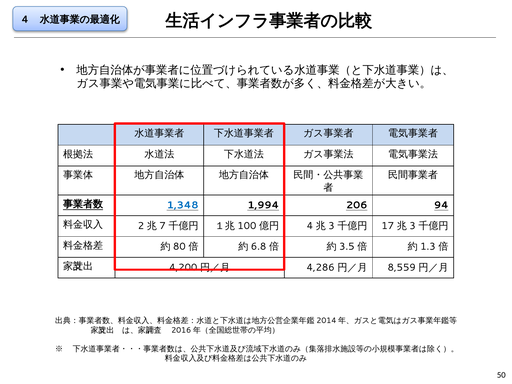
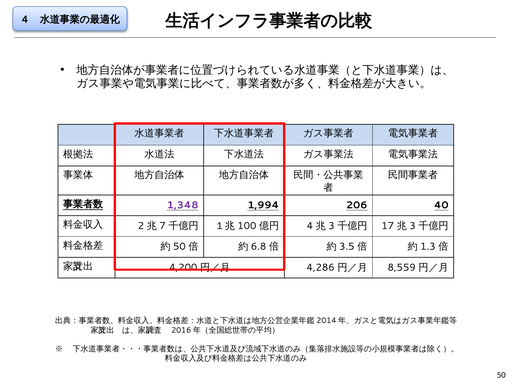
1,348 colour: blue -> purple
94: 94 -> 40
80 at (179, 247): 80 -> 50
